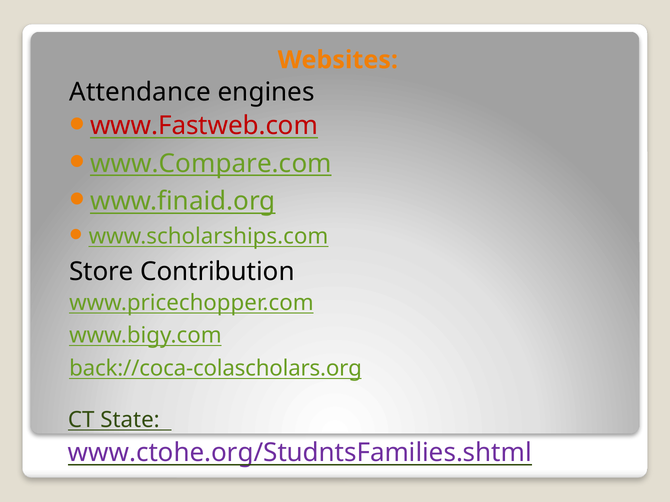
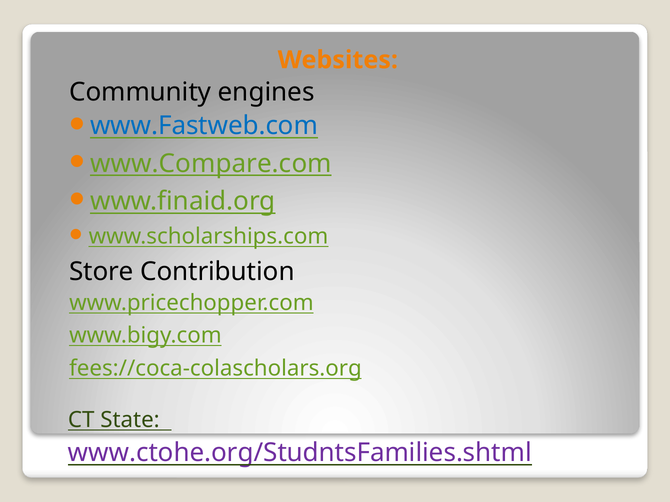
Attendance: Attendance -> Community
www.Fastweb.com colour: red -> blue
back://coca-colascholars.org: back://coca-colascholars.org -> fees://coca-colascholars.org
